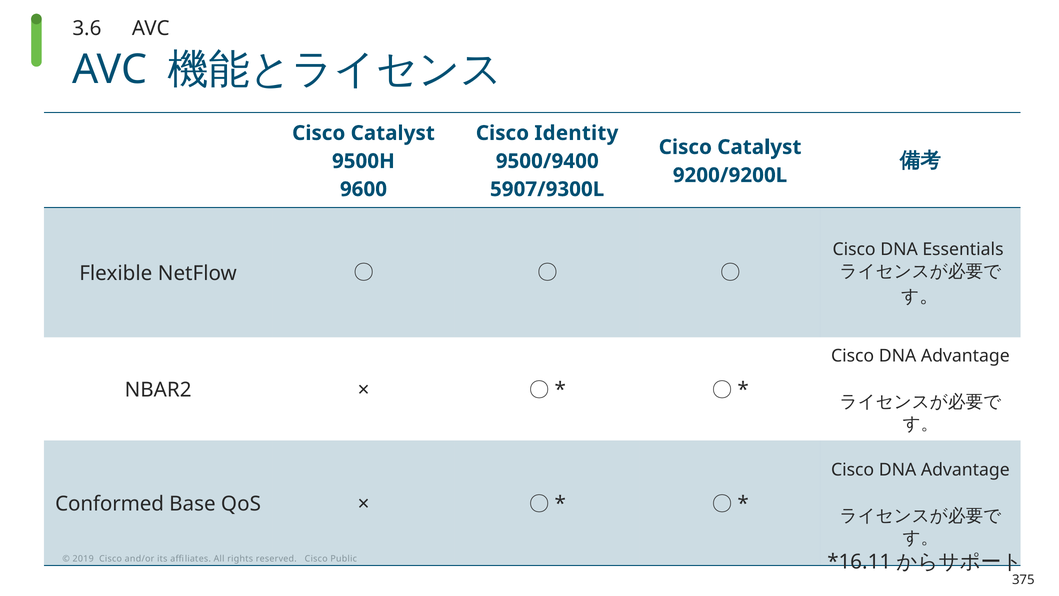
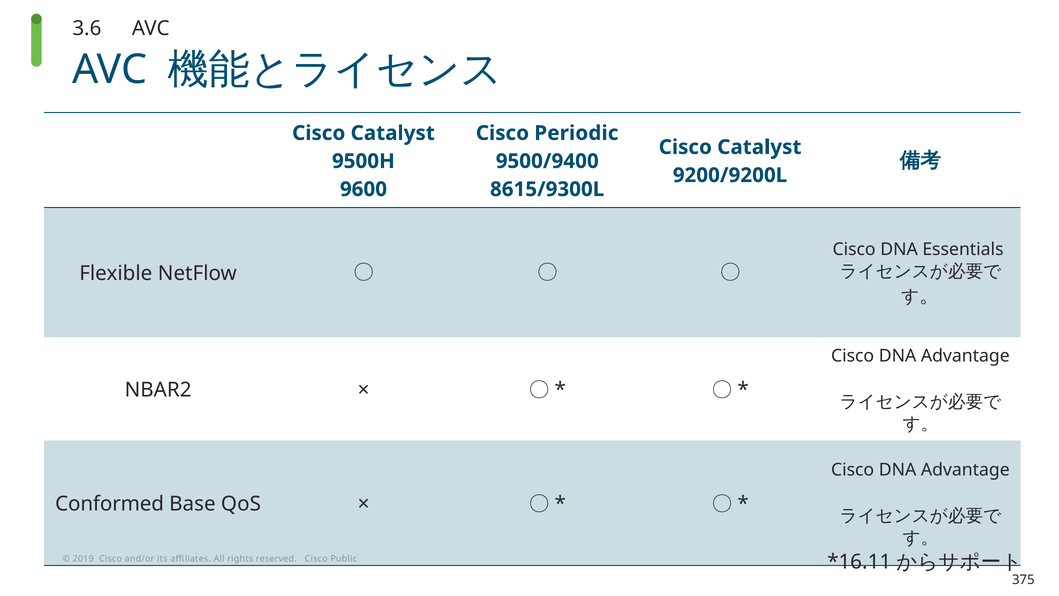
Identity: Identity -> Periodic
5907/9300L: 5907/9300L -> 8615/9300L
